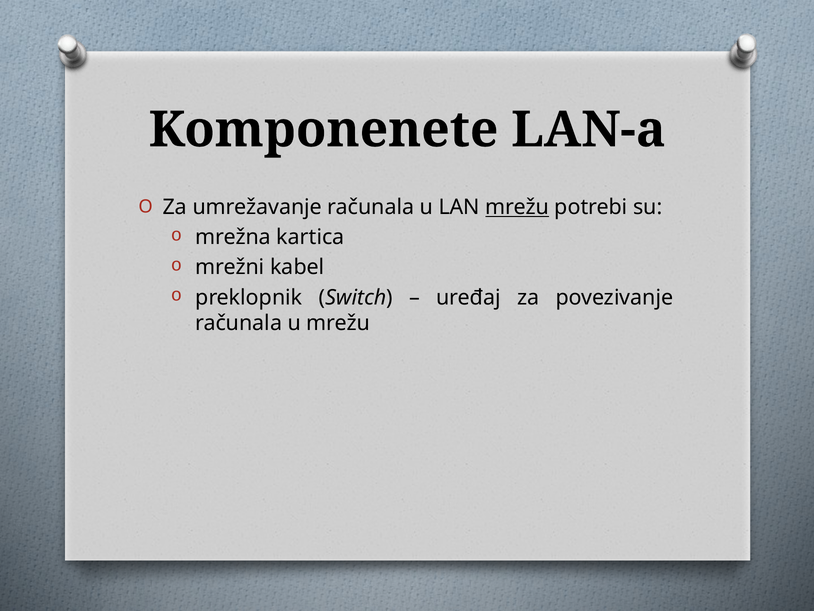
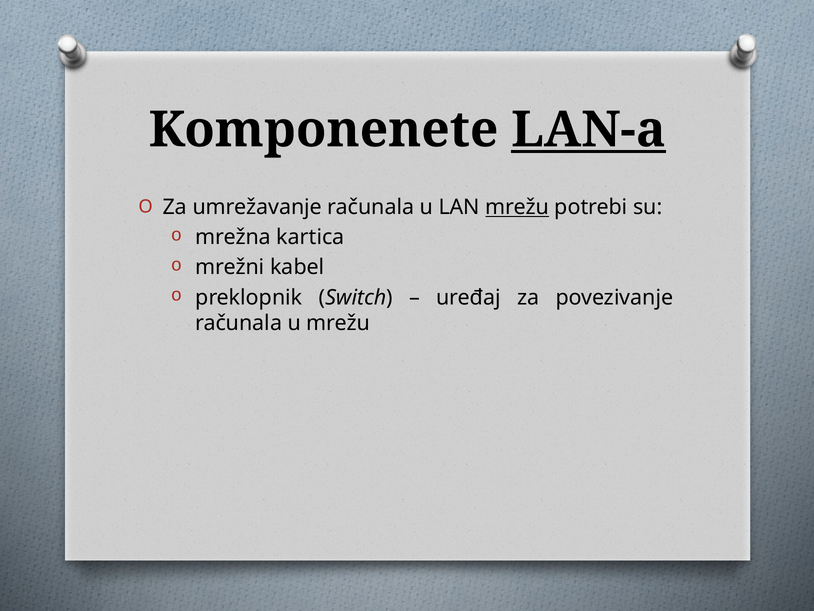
LAN-a underline: none -> present
